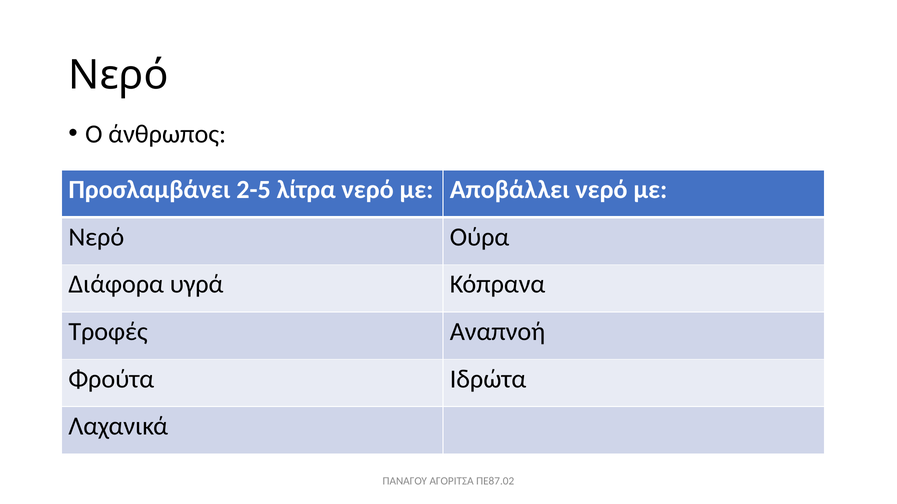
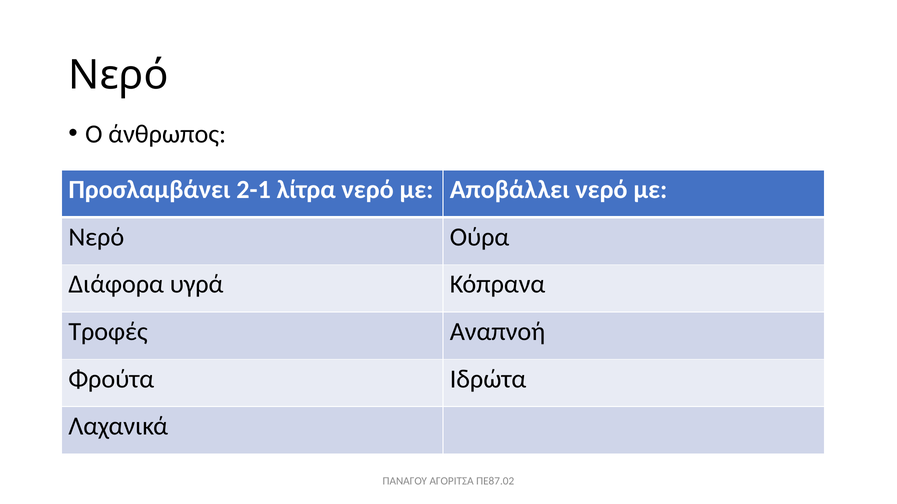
2-5: 2-5 -> 2-1
